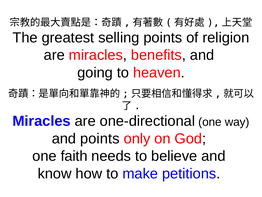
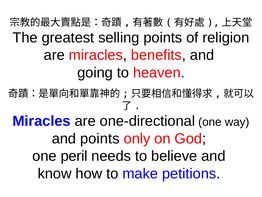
faith: faith -> peril
